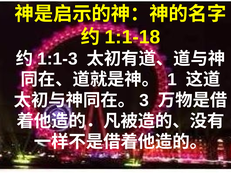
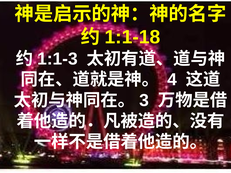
1: 1 -> 4
